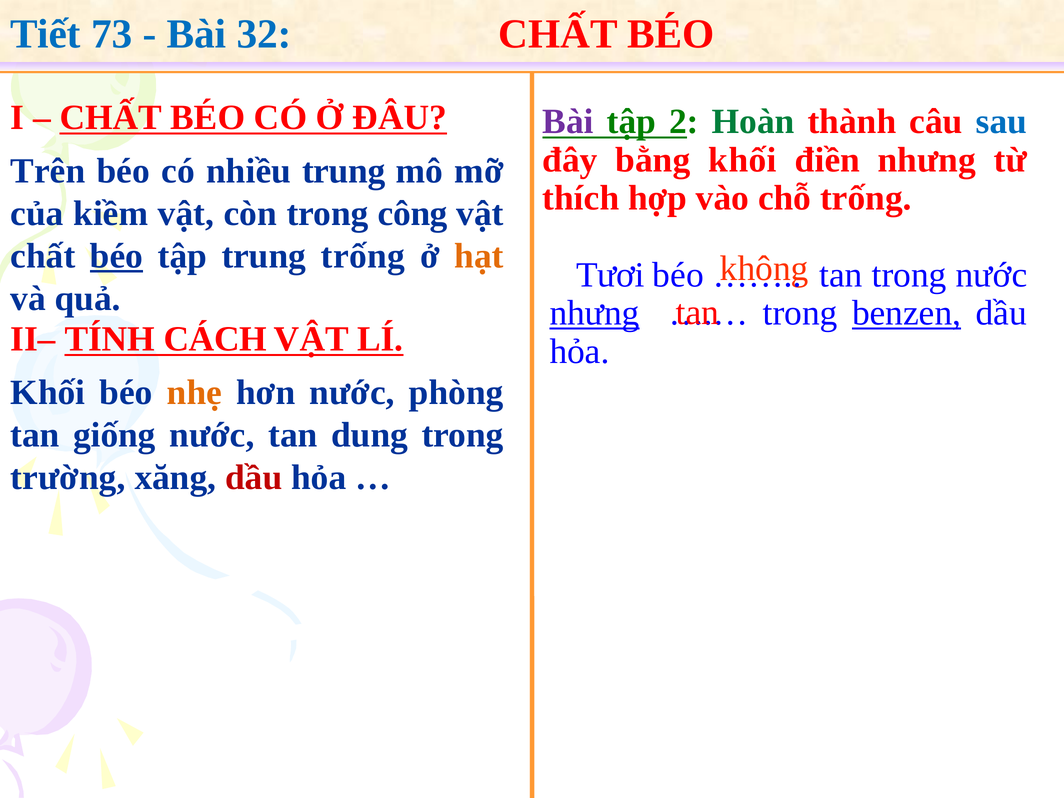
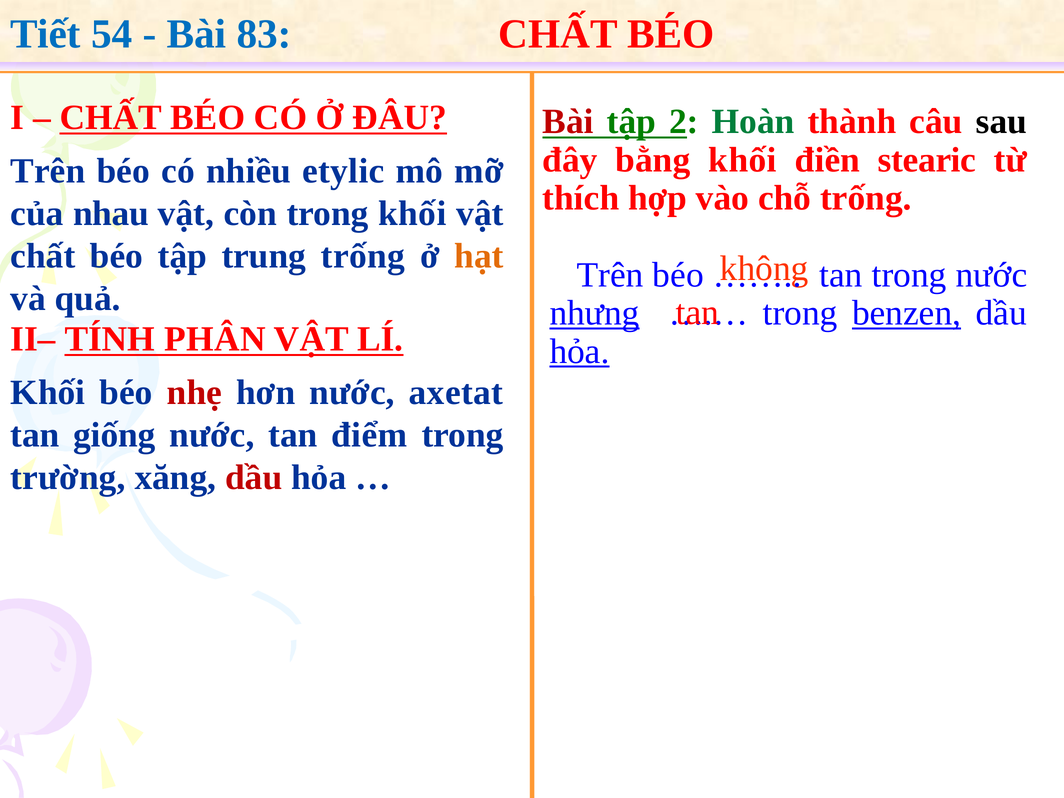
73: 73 -> 54
32: 32 -> 83
Bài at (568, 122) colour: purple -> red
sau colour: blue -> black
điền nhưng: nhưng -> stearic
nhiều trung: trung -> etylic
kiềm: kiềm -> nhau
trong công: công -> khối
béo at (117, 256) underline: present -> none
Tươi at (610, 275): Tươi -> Trên
CÁCH: CÁCH -> PHÂN
hỏa at (579, 351) underline: none -> present
nhẹ colour: orange -> red
phòng: phòng -> axetat
dung: dung -> điểm
